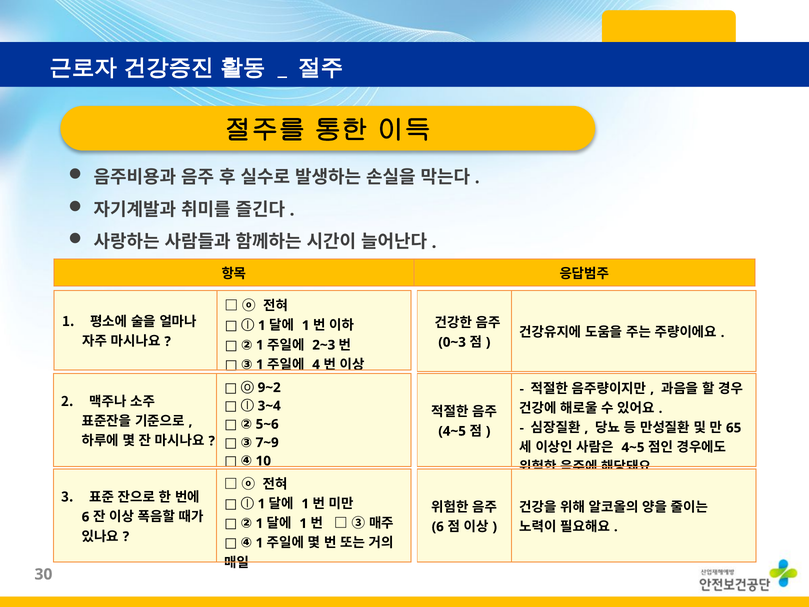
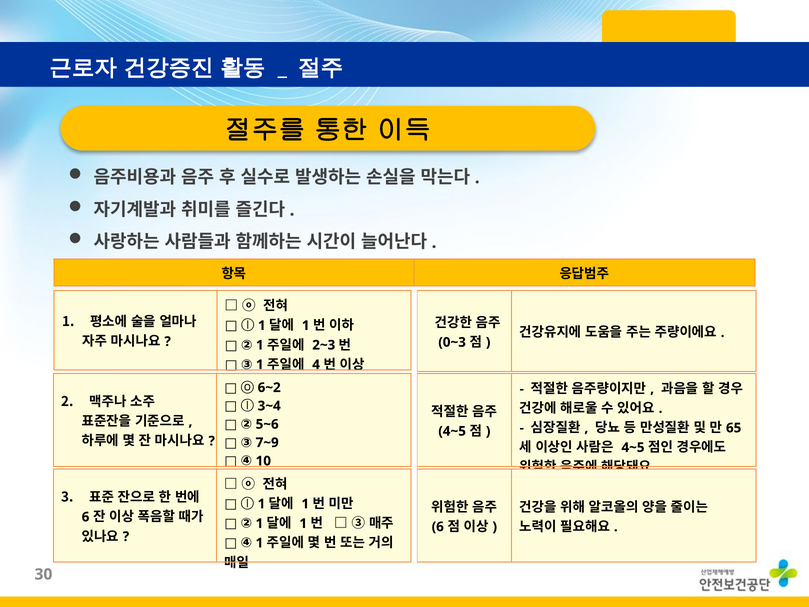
9~2: 9~2 -> 6~2
